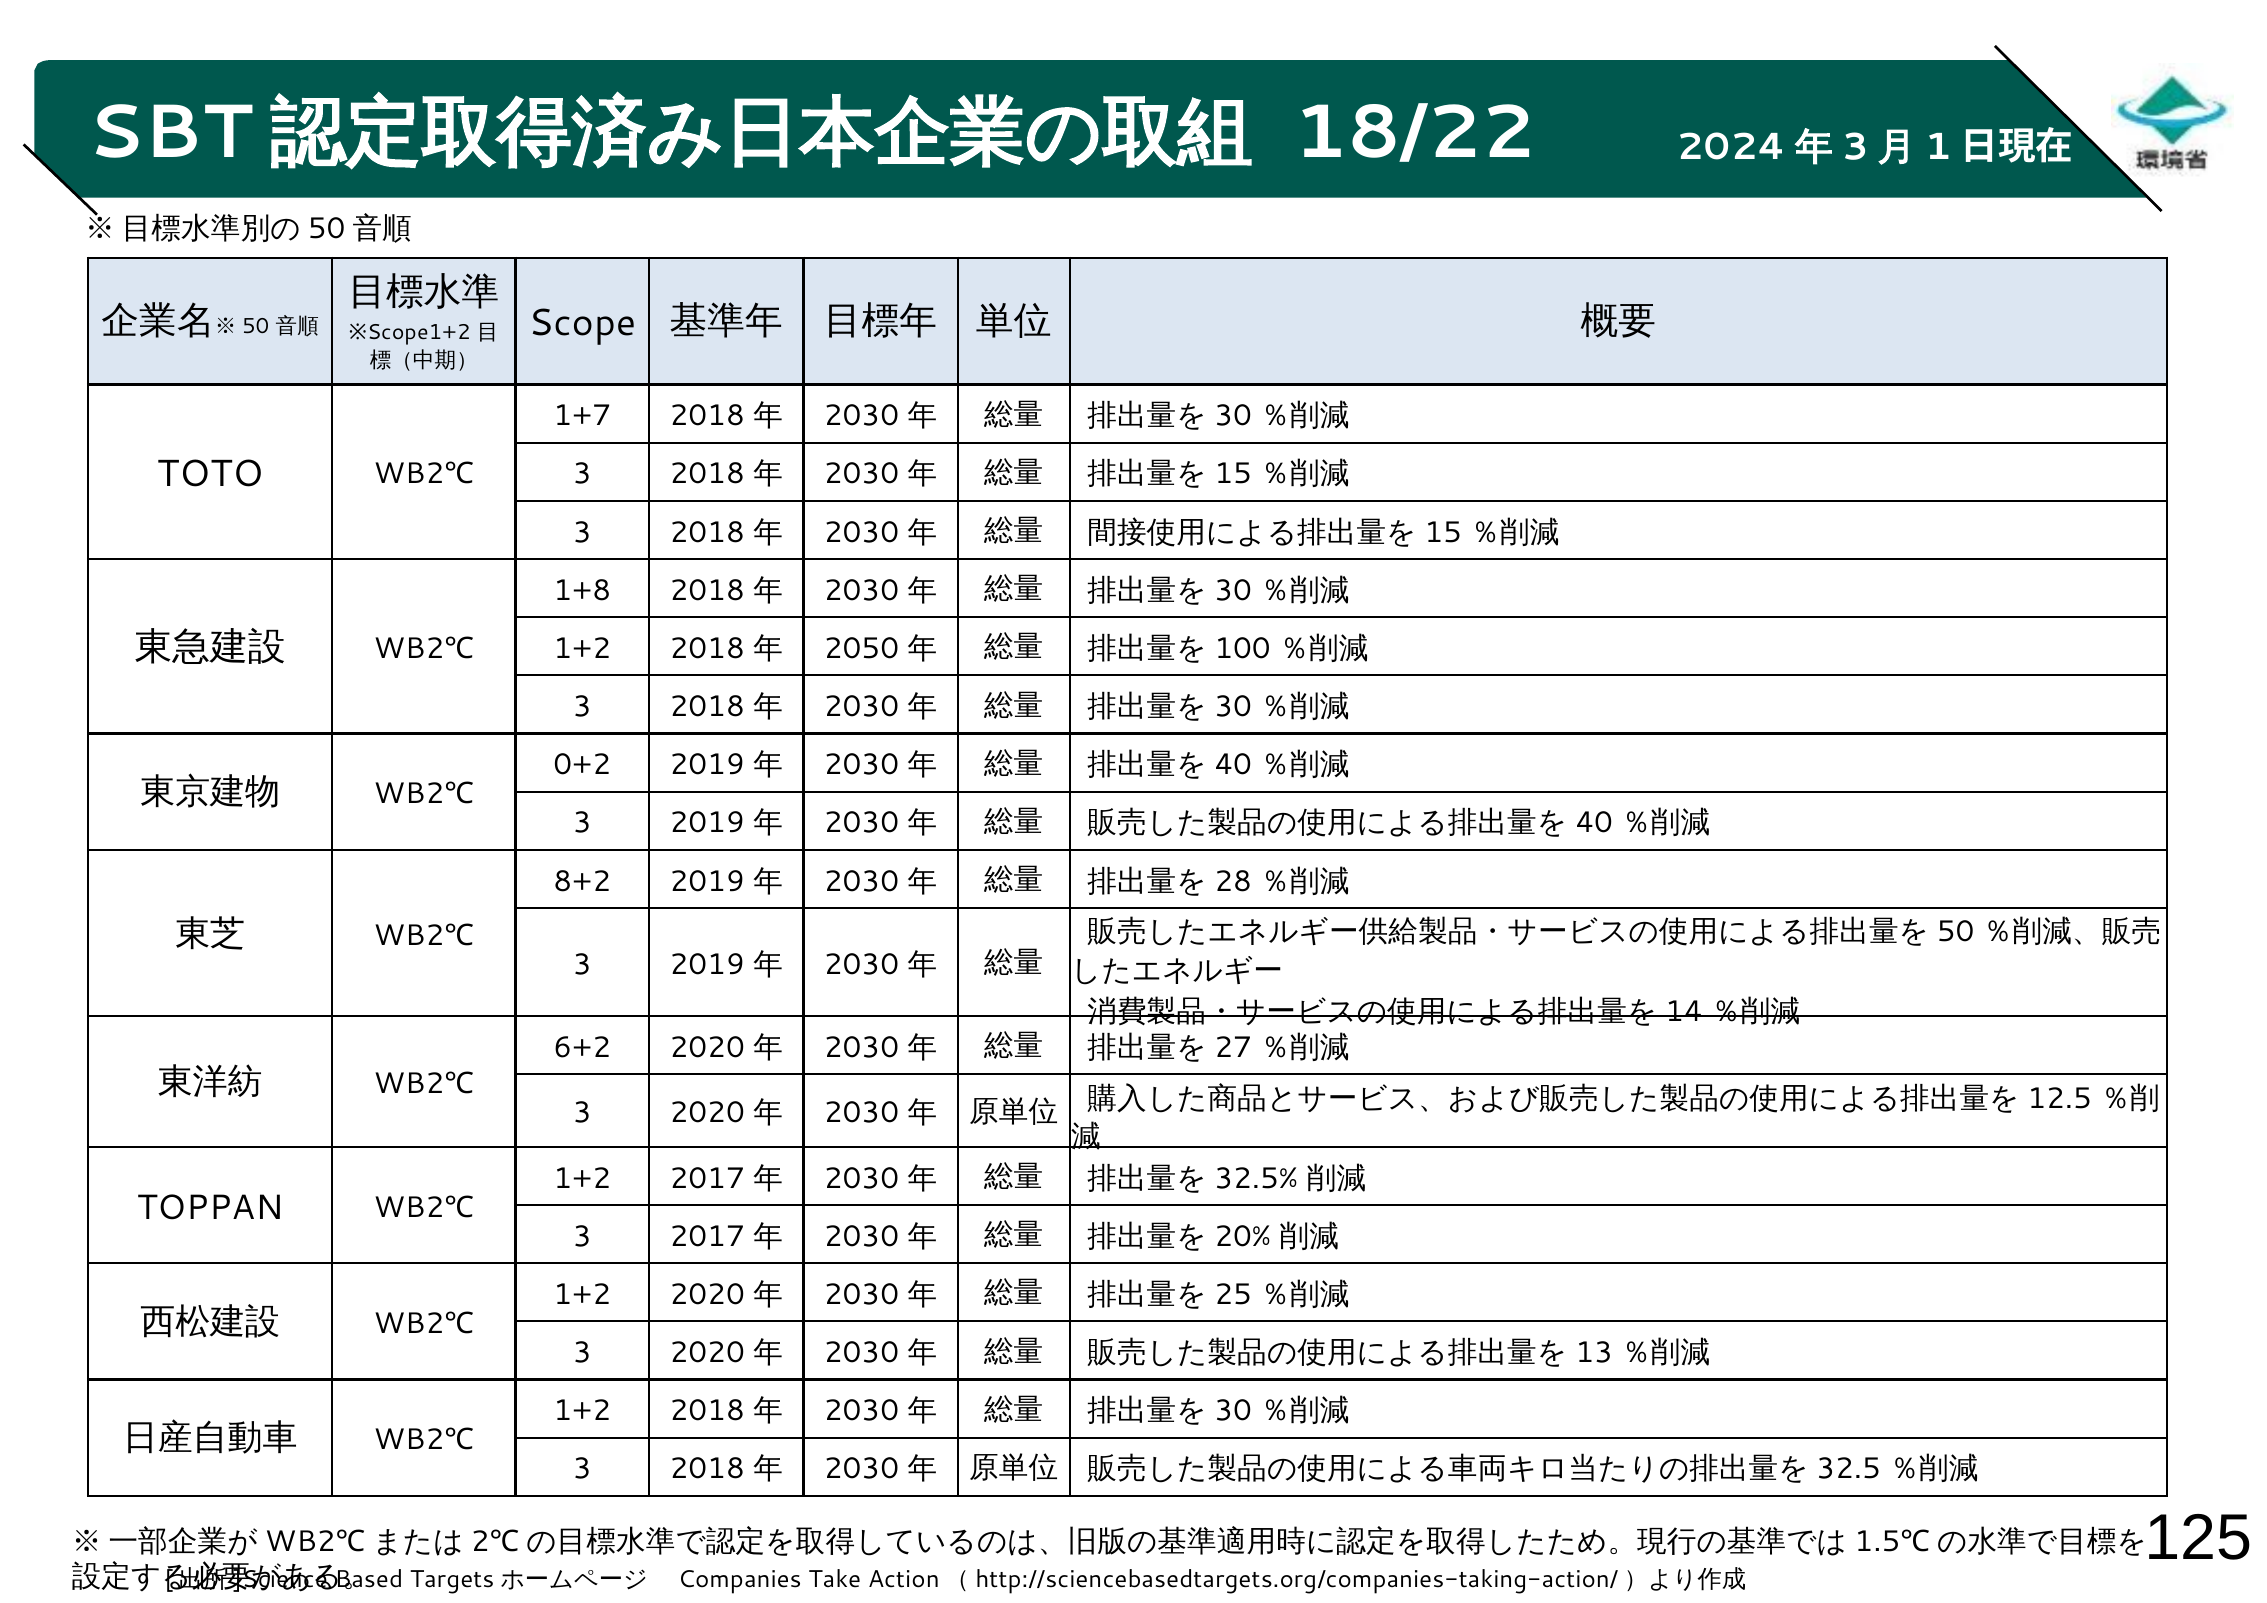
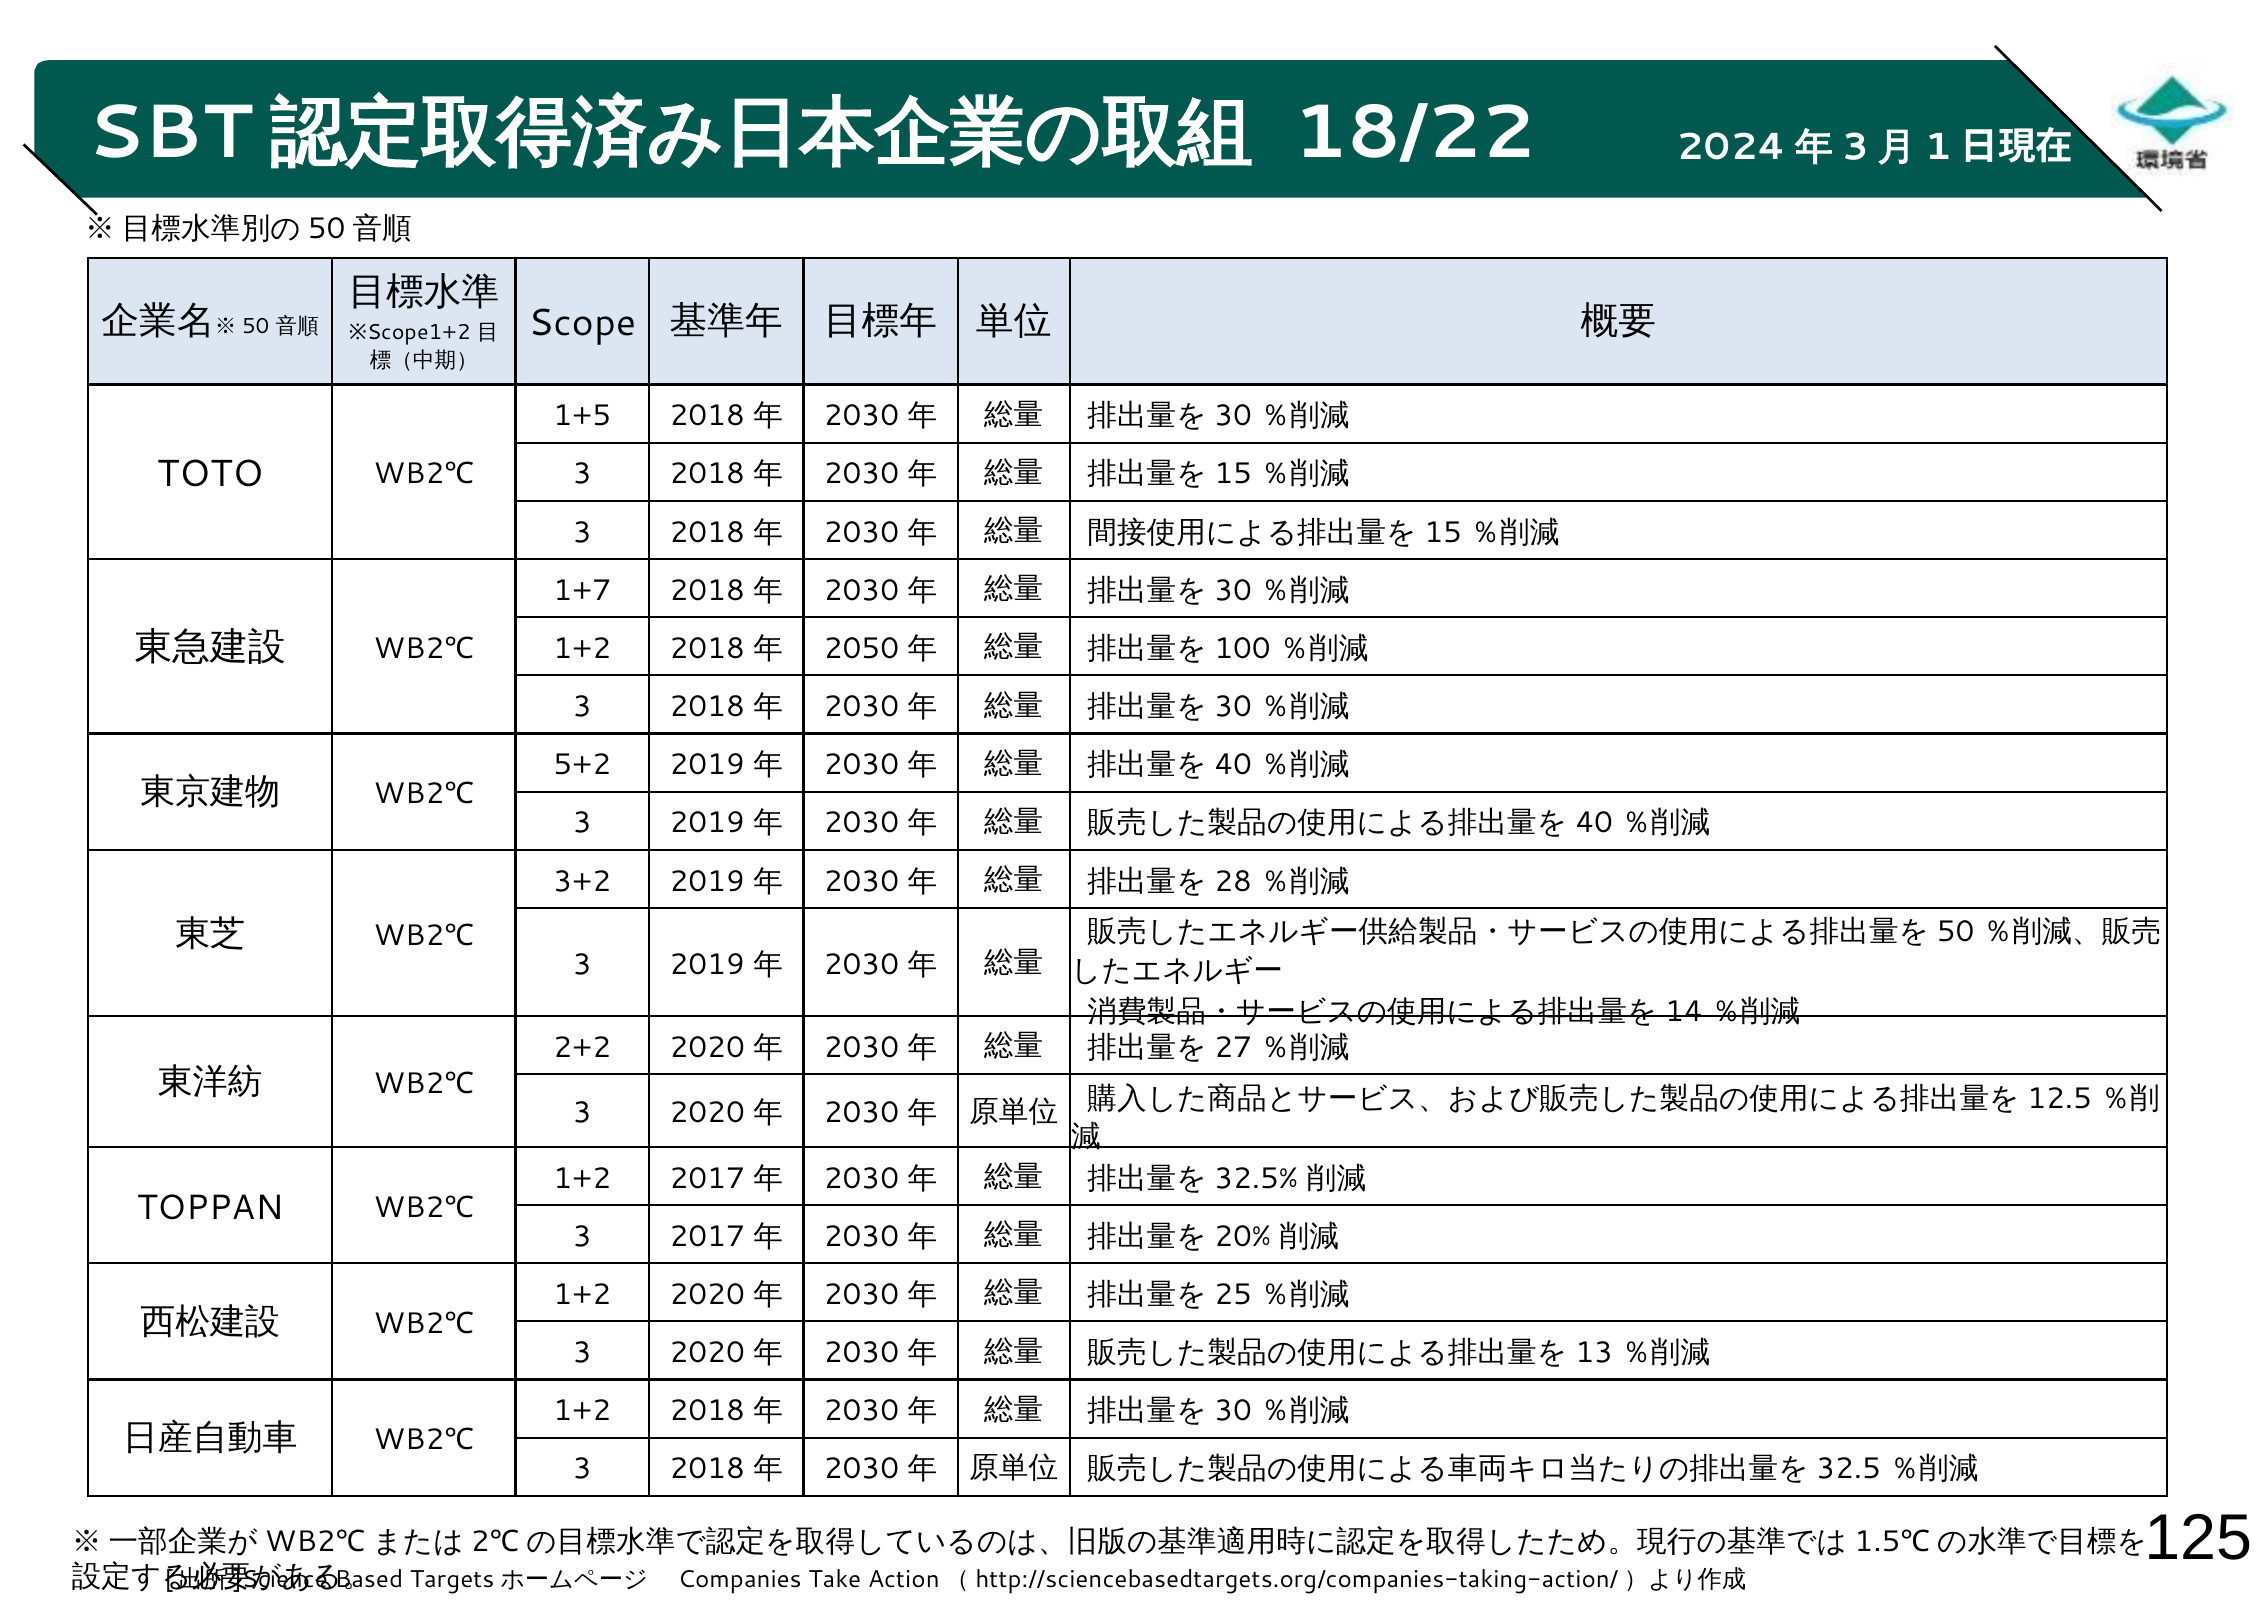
1+7: 1+7 -> 1+5
1+8: 1+8 -> 1+7
0+2: 0+2 -> 5+2
8+2: 8+2 -> 3+2
6+2: 6+2 -> 2+2
